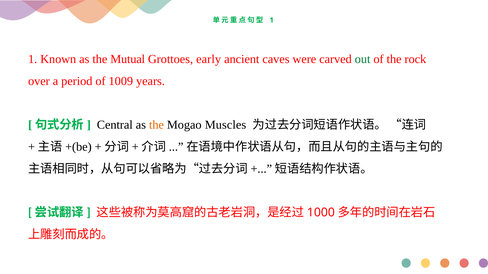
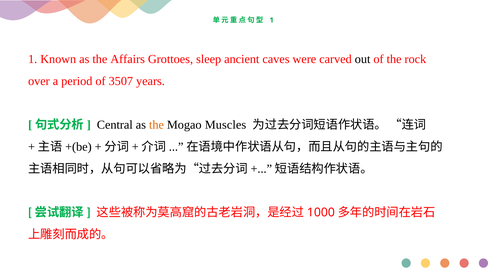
Mutual: Mutual -> Affairs
early: early -> sleep
out colour: green -> black
1009: 1009 -> 3507
